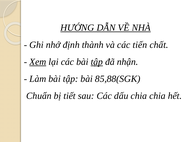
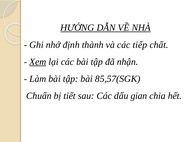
tiến: tiến -> tiếp
tập at (97, 62) underline: present -> none
85,88(SGK: 85,88(SGK -> 85,57(SGK
dấu chia: chia -> gian
